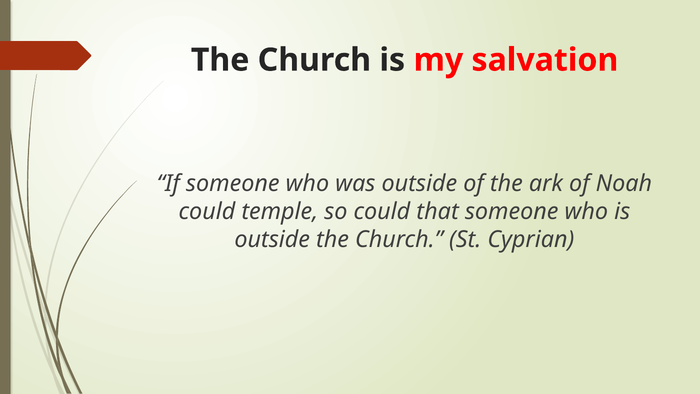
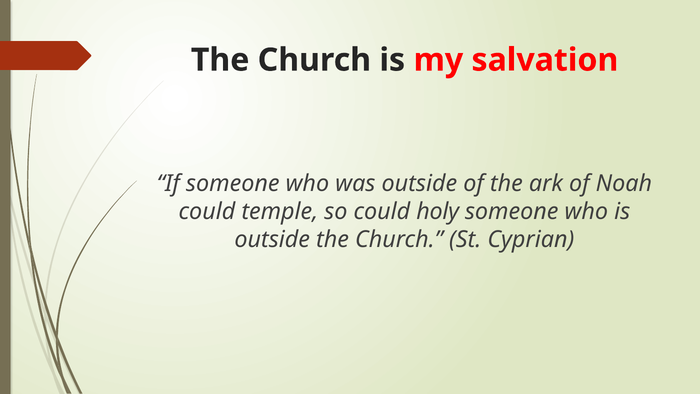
that: that -> holy
